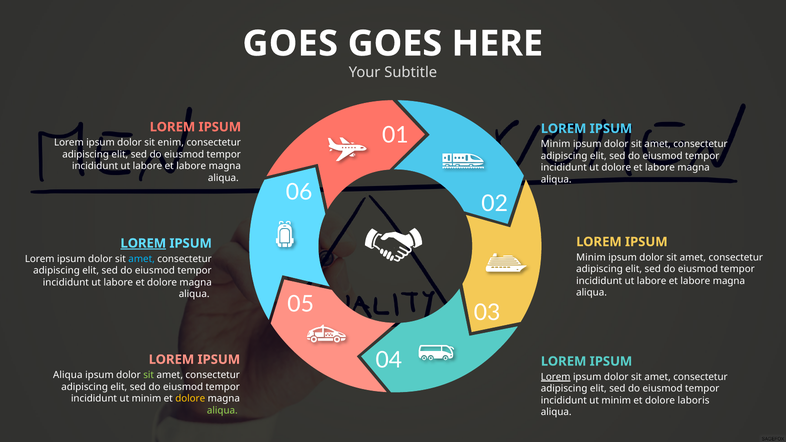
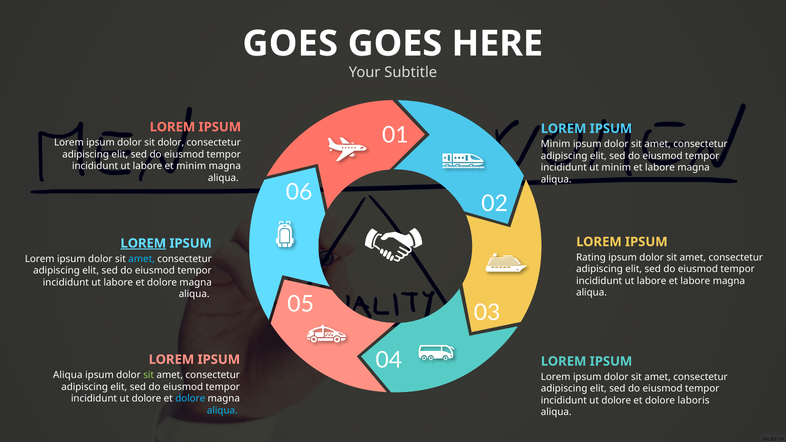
sit enim: enim -> dolor
labore at (191, 166): labore -> minim
ut dolore: dolore -> minim
Minim at (591, 257): Minim -> Rating
Lorem at (556, 377) underline: present -> none
minim at (146, 399): minim -> dolore
dolore at (190, 399) colour: yellow -> light blue
minim at (616, 400): minim -> dolore
aliqua at (222, 410) colour: light green -> light blue
